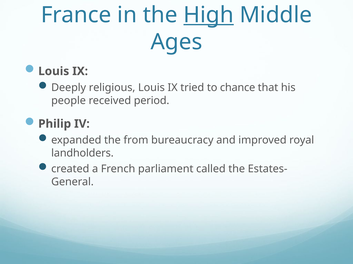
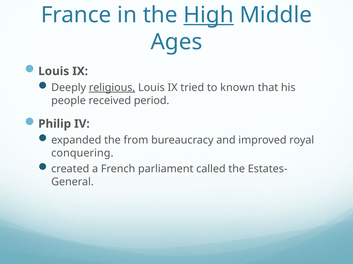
religious underline: none -> present
chance: chance -> known
landholders: landholders -> conquering
